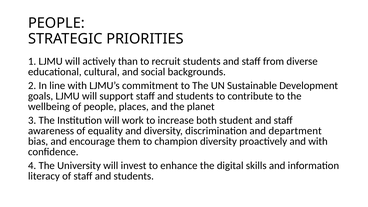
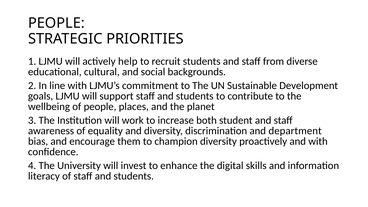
than: than -> help
